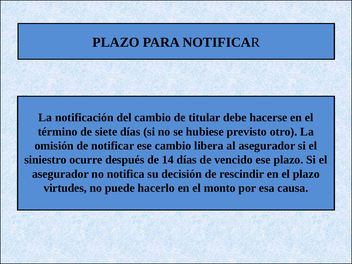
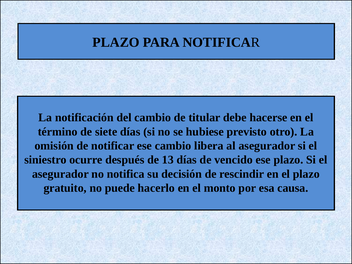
14: 14 -> 13
virtudes: virtudes -> gratuito
